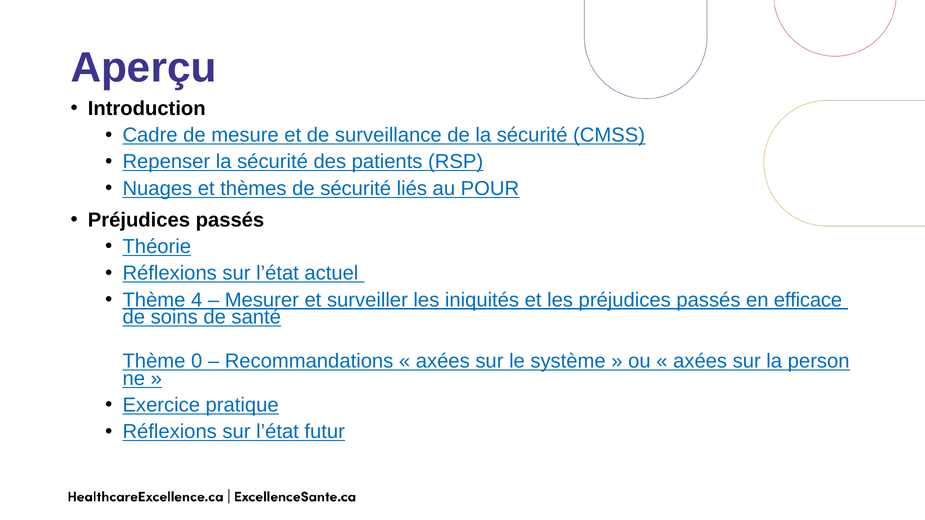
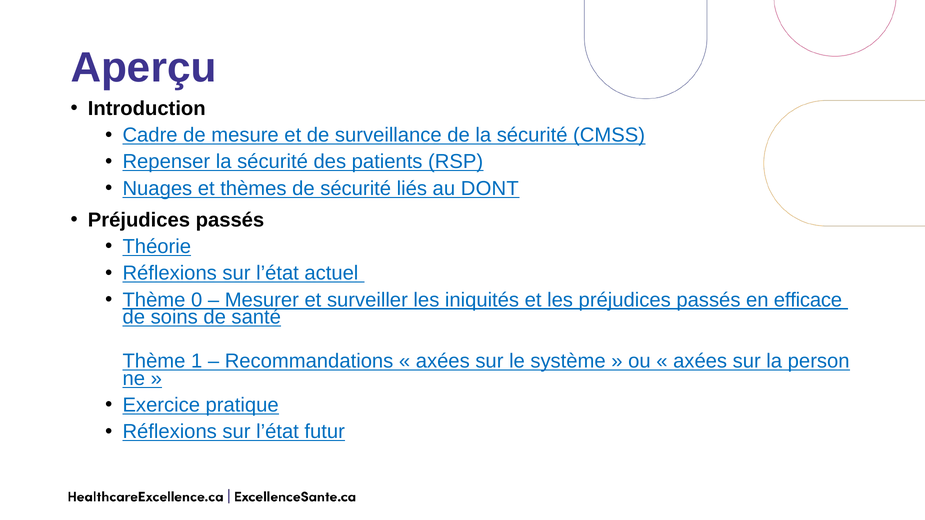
POUR: POUR -> DONT
4: 4 -> 0
0: 0 -> 1
